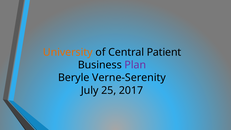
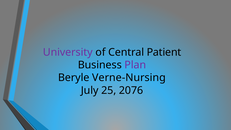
University colour: orange -> purple
Verne-Serenity: Verne-Serenity -> Verne-Nursing
2017: 2017 -> 2076
